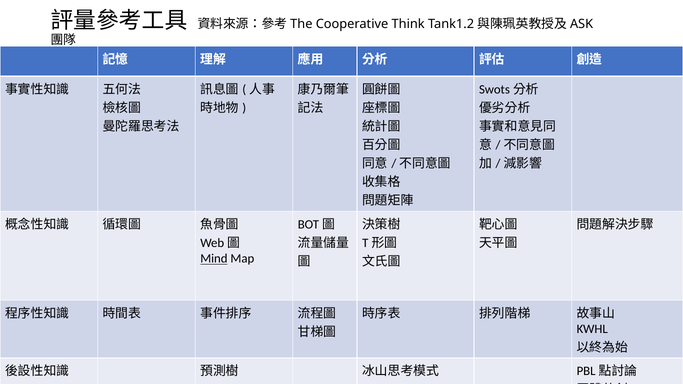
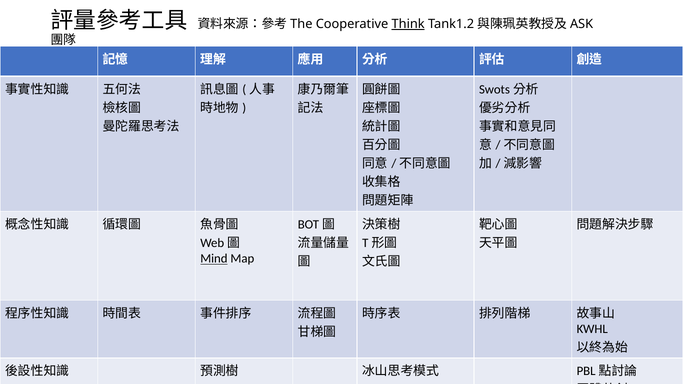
Think underline: none -> present
